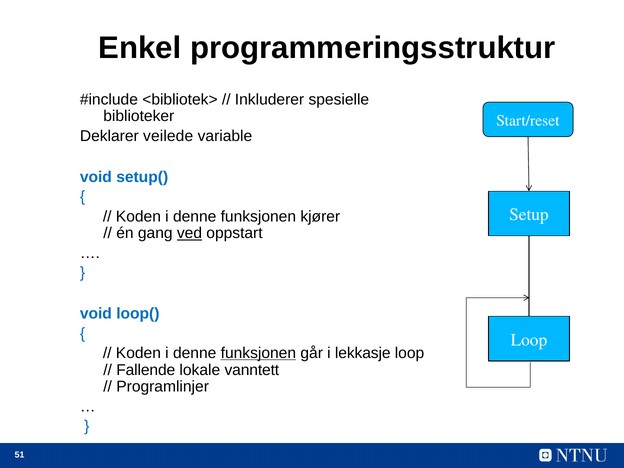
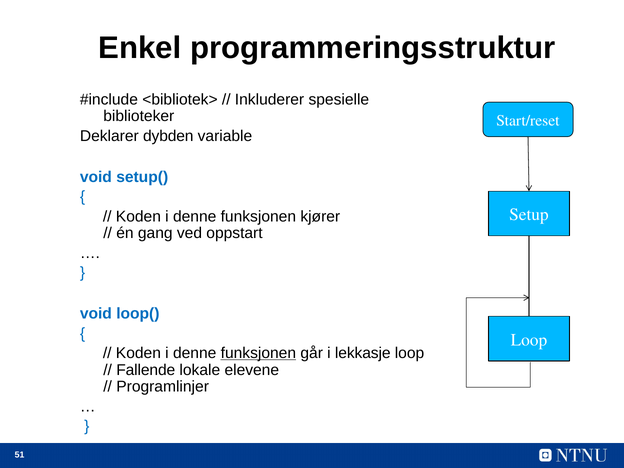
veilede: veilede -> dybden
ved underline: present -> none
vanntett: vanntett -> elevene
